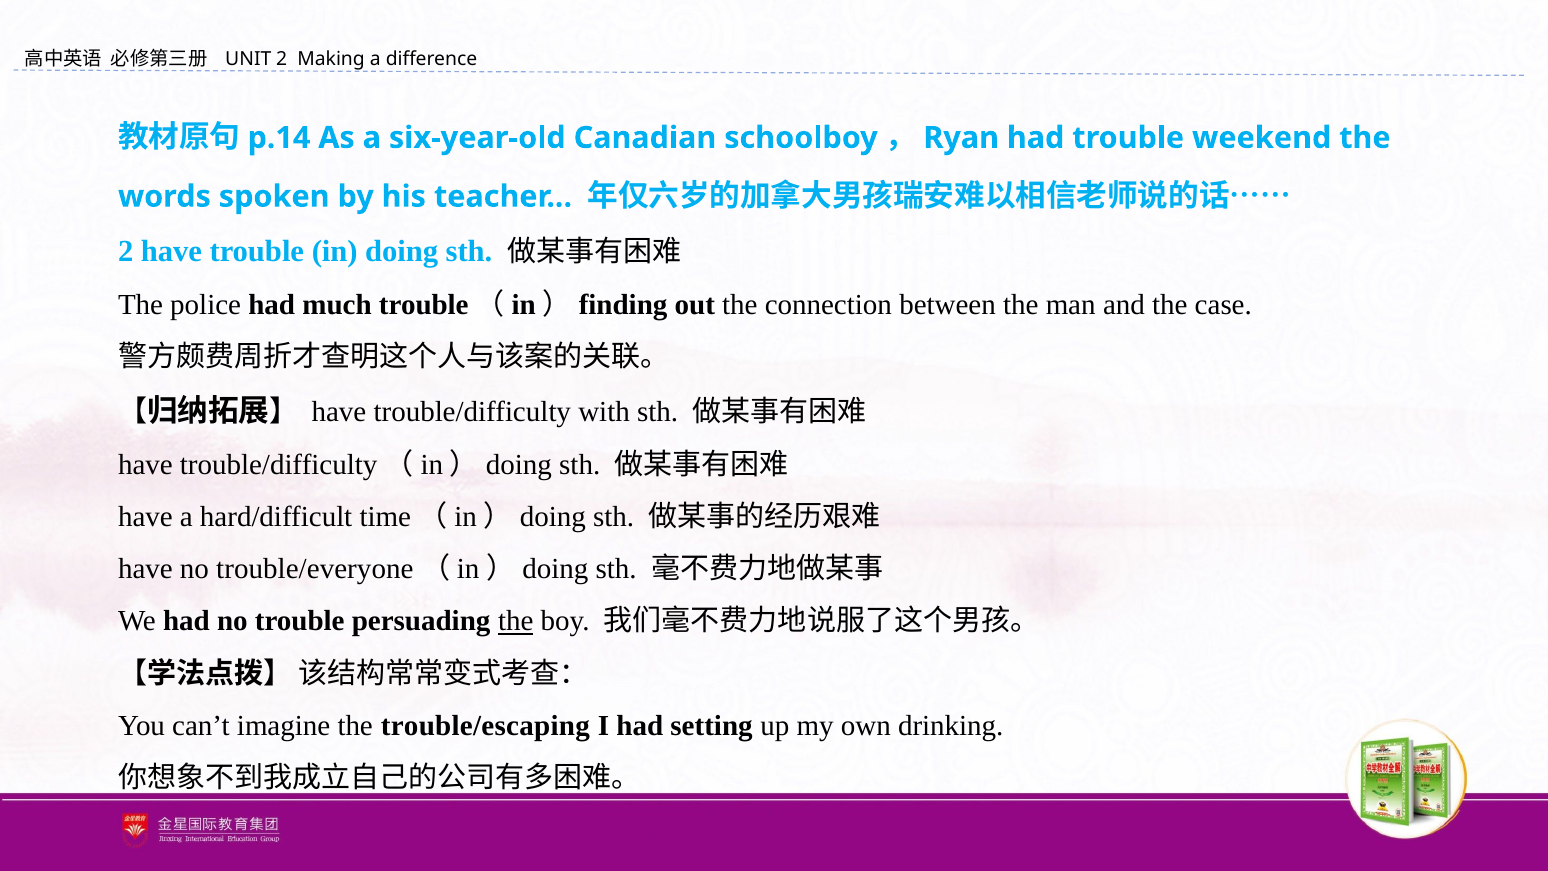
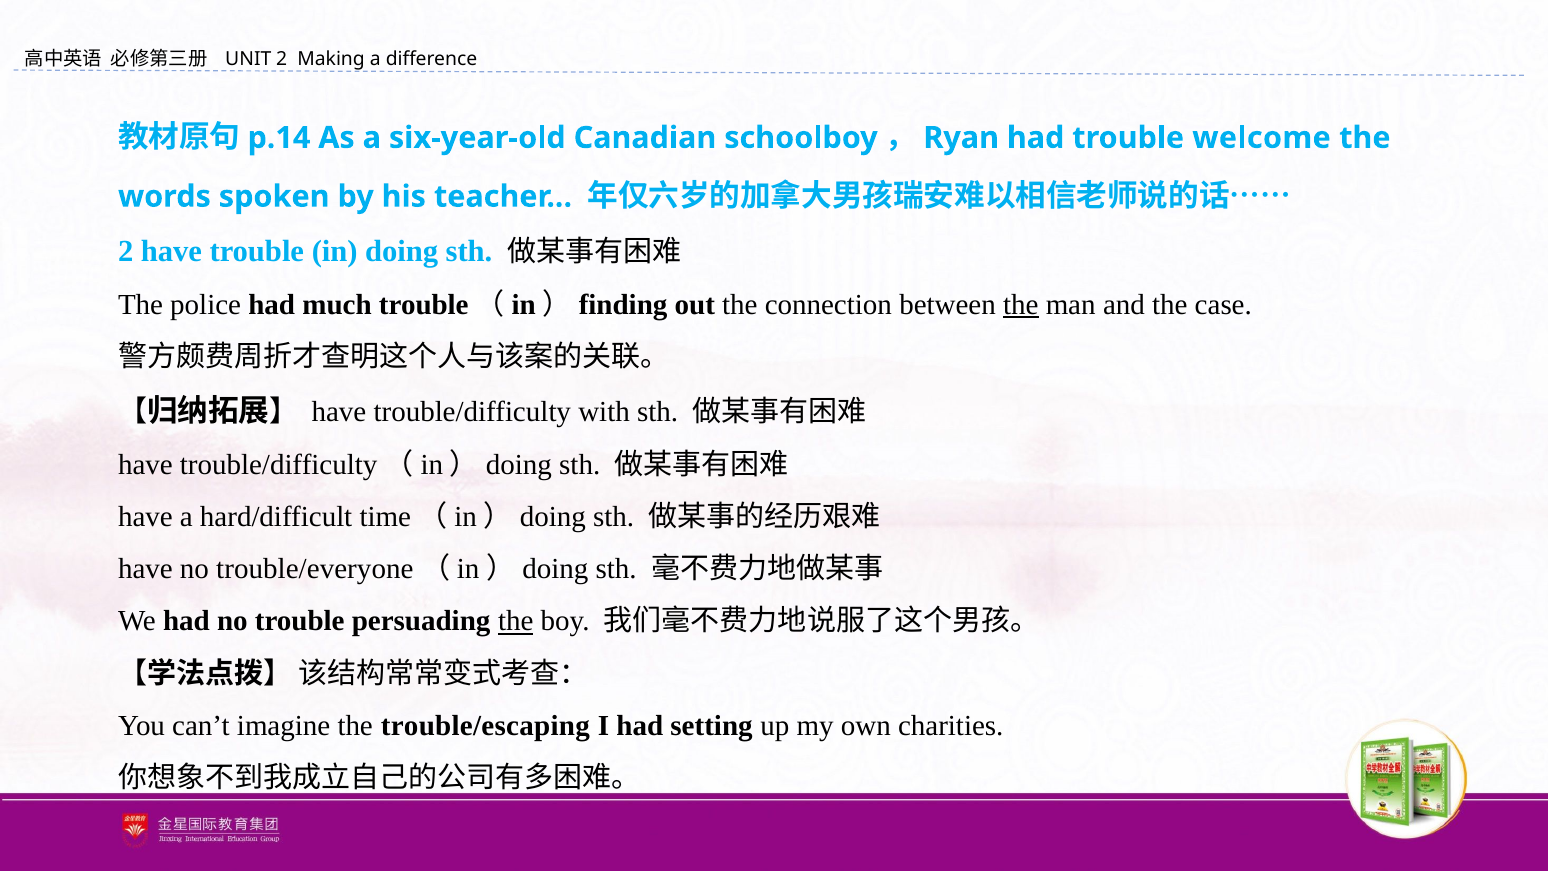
weekend: weekend -> welcome
the at (1021, 305) underline: none -> present
drinking: drinking -> charities
